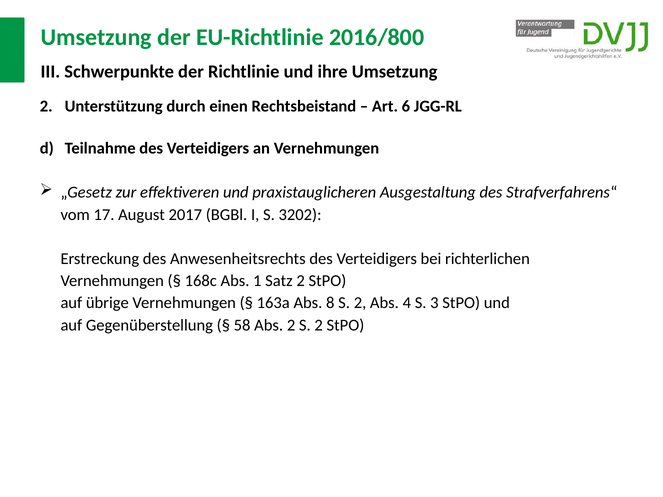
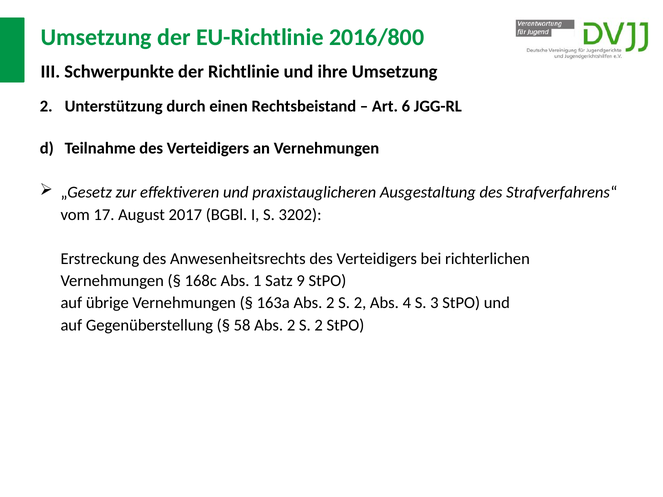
Satz 2: 2 -> 9
163a Abs 8: 8 -> 2
